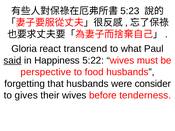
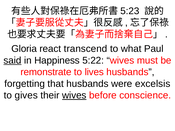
perspective: perspective -> remonstrate
food: food -> lives
consider: consider -> excelsis
wives at (74, 96) underline: none -> present
tenderness: tenderness -> conscience
